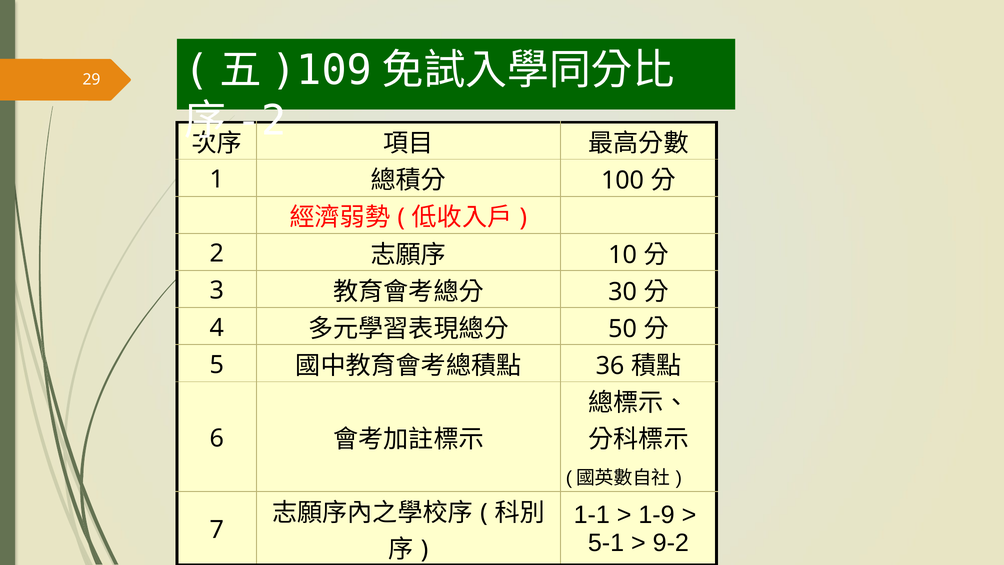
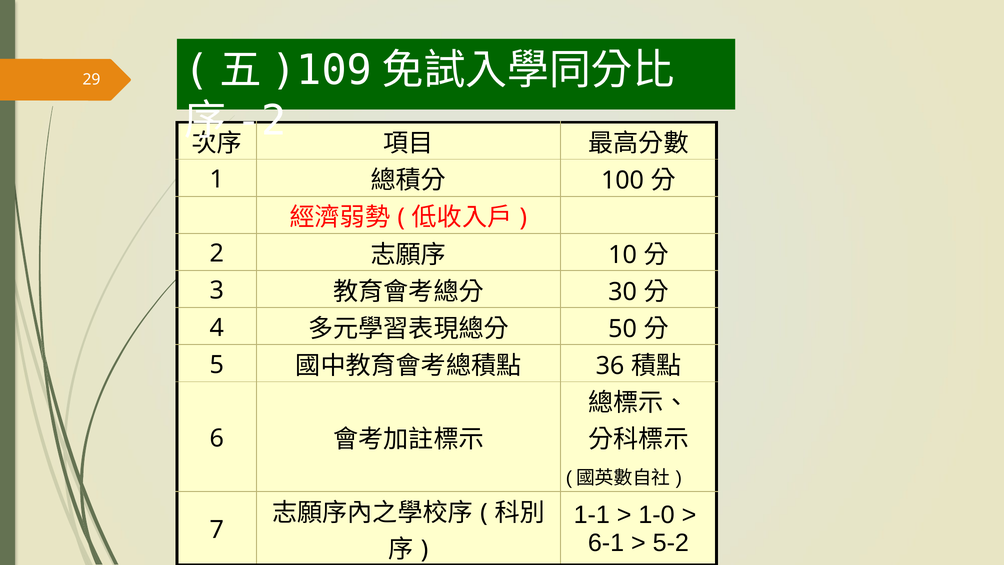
1-9: 1-9 -> 1-0
5-1: 5-1 -> 6-1
9-2: 9-2 -> 5-2
